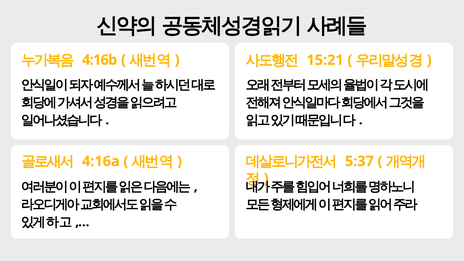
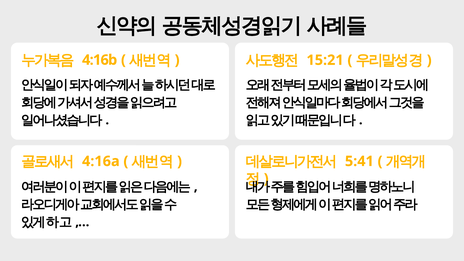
5:37: 5:37 -> 5:41
